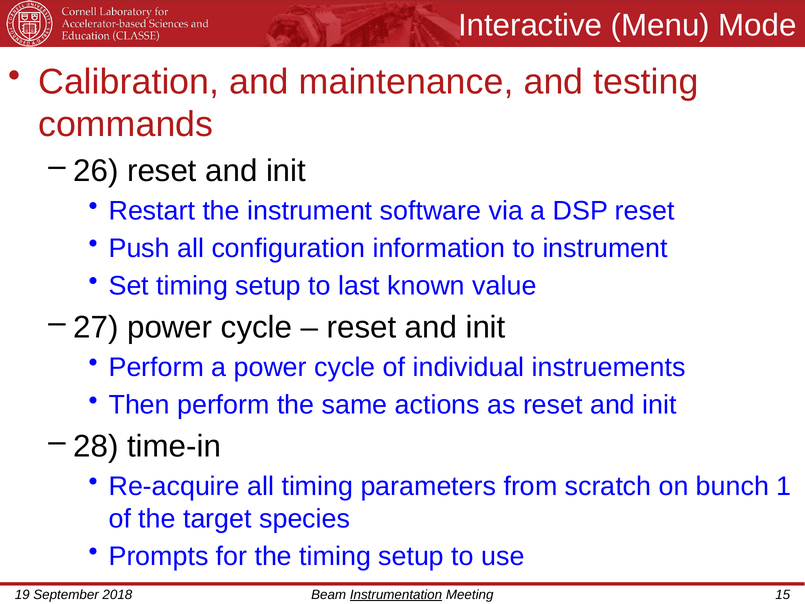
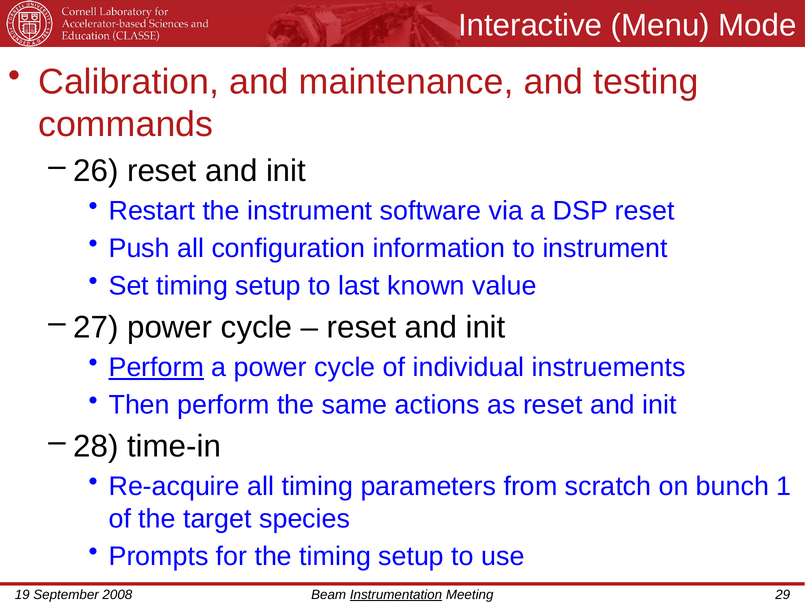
Perform at (156, 367) underline: none -> present
2018: 2018 -> 2008
15: 15 -> 29
